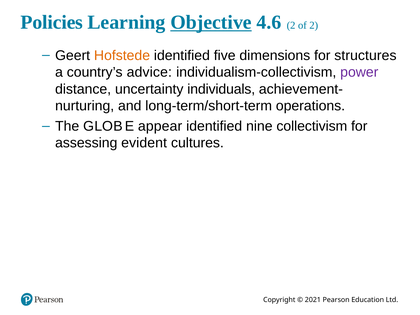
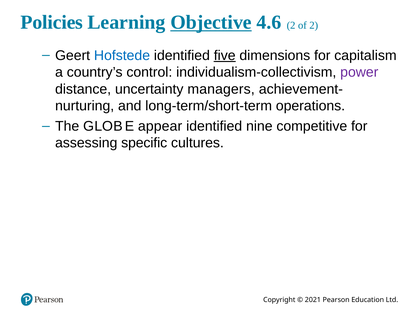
Hofstede colour: orange -> blue
five underline: none -> present
structures: structures -> capitalism
advice: advice -> control
individuals: individuals -> managers
collectivism: collectivism -> competitive
evident: evident -> specific
